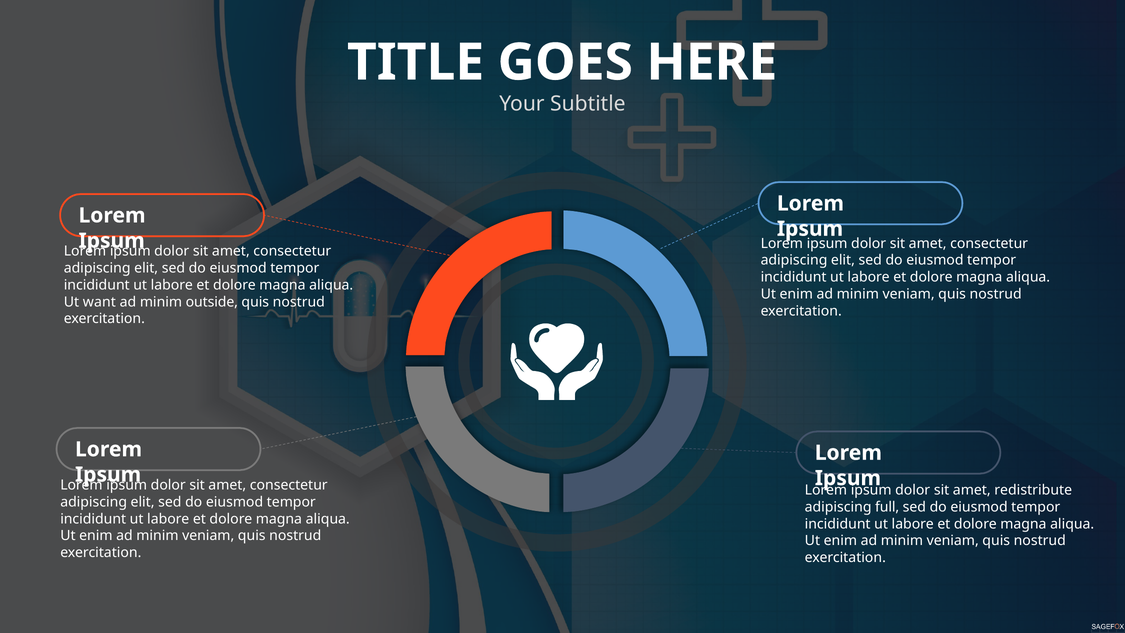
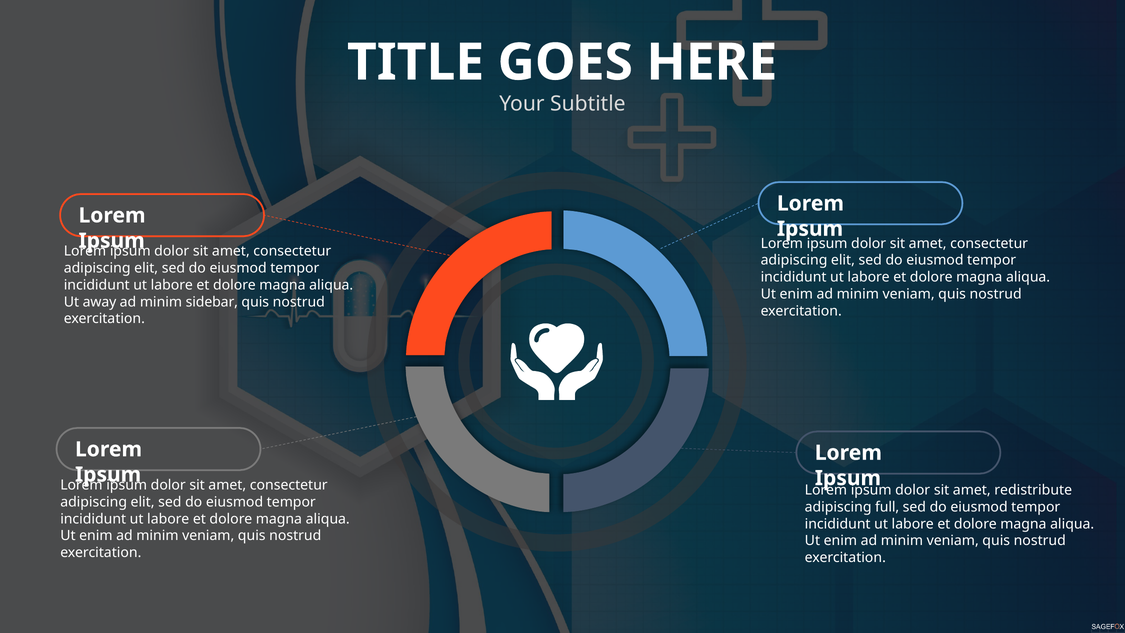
want: want -> away
outside: outside -> sidebar
